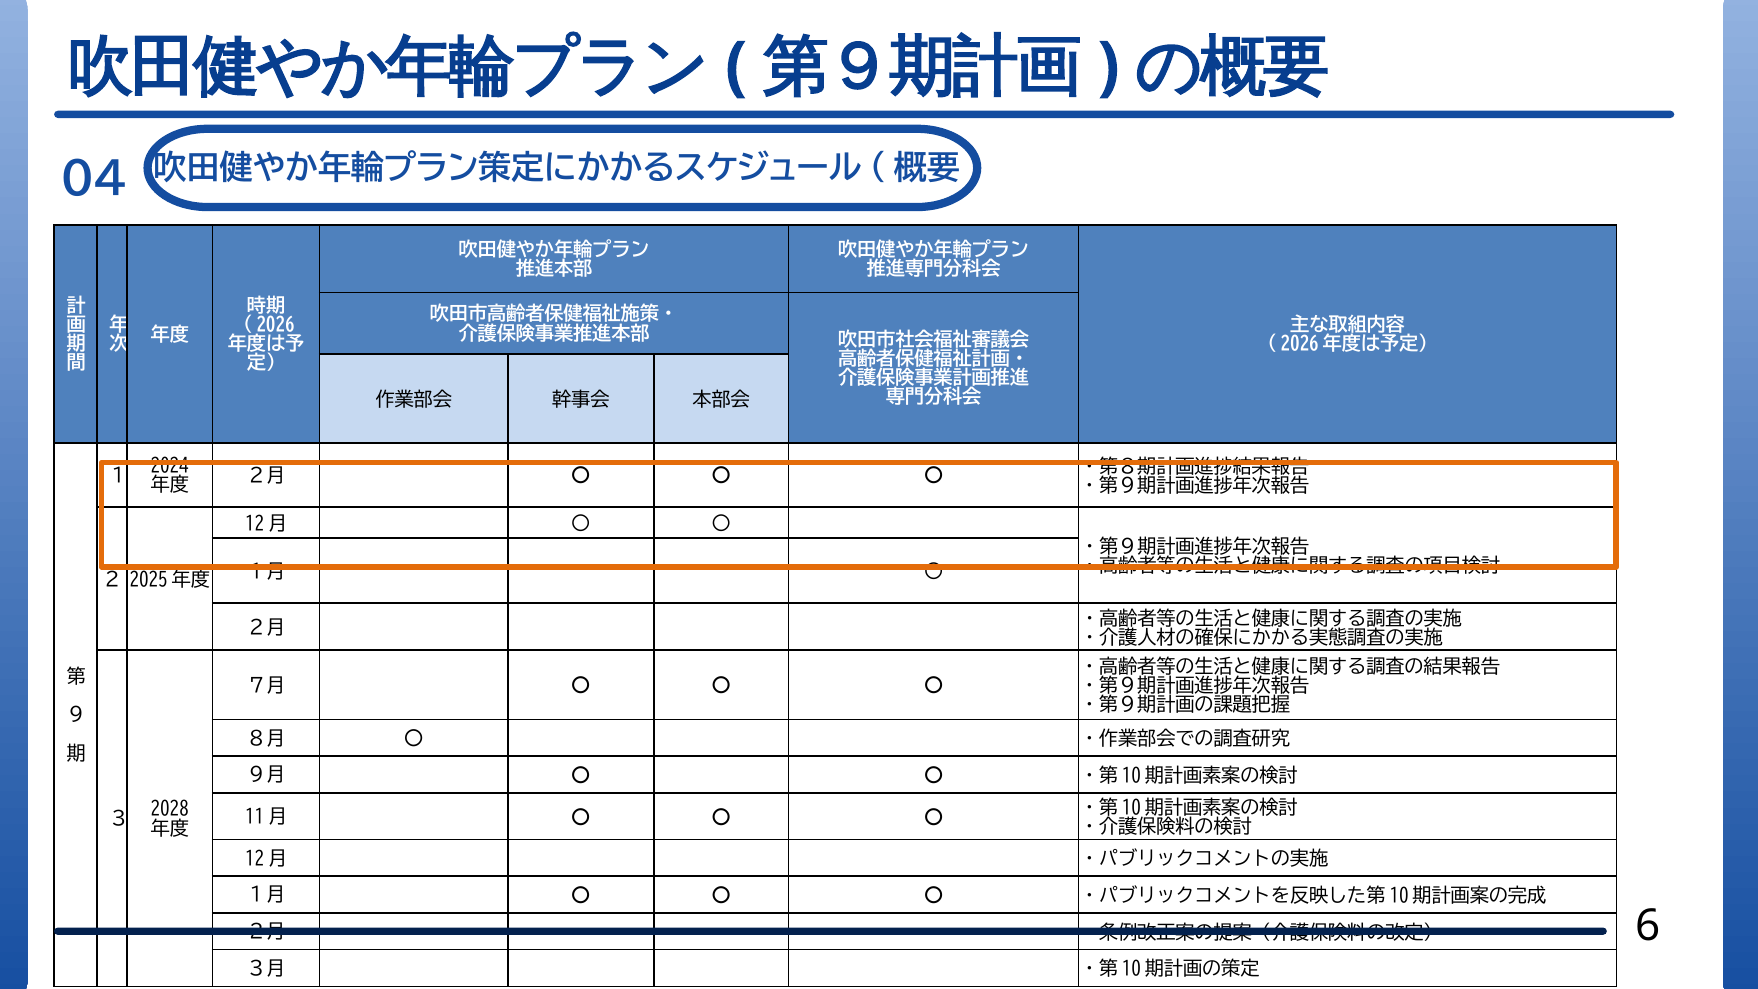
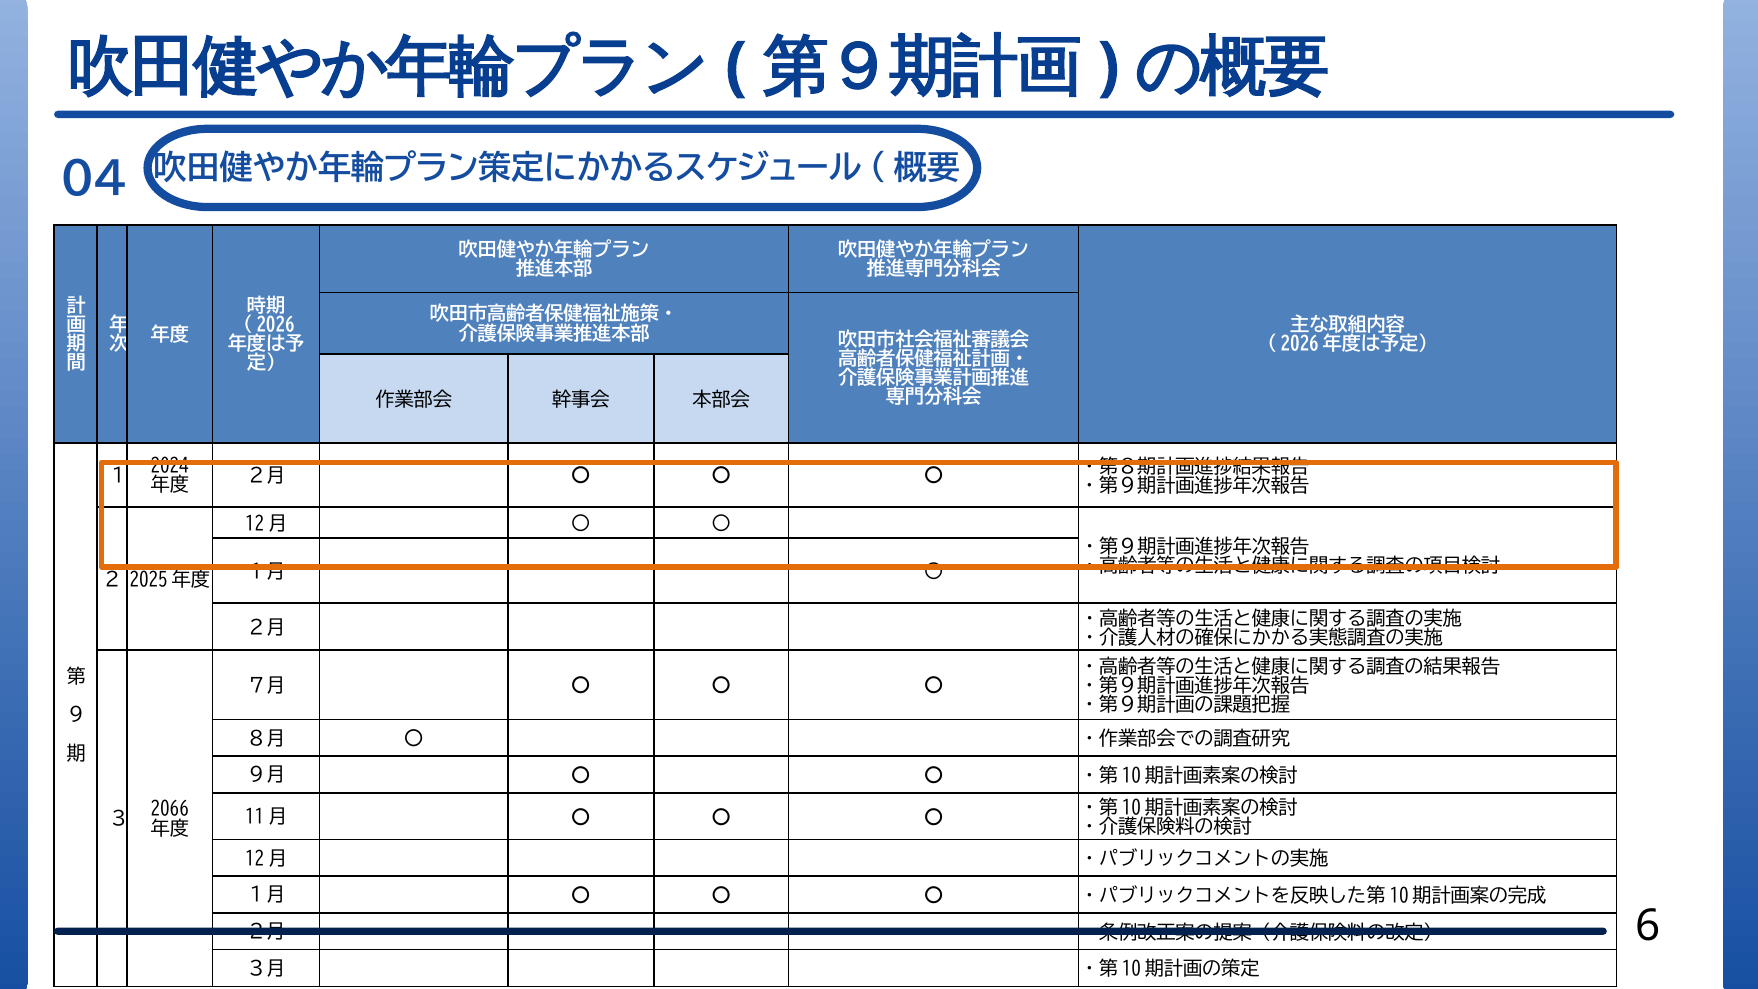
2028: 2028 -> 2066
